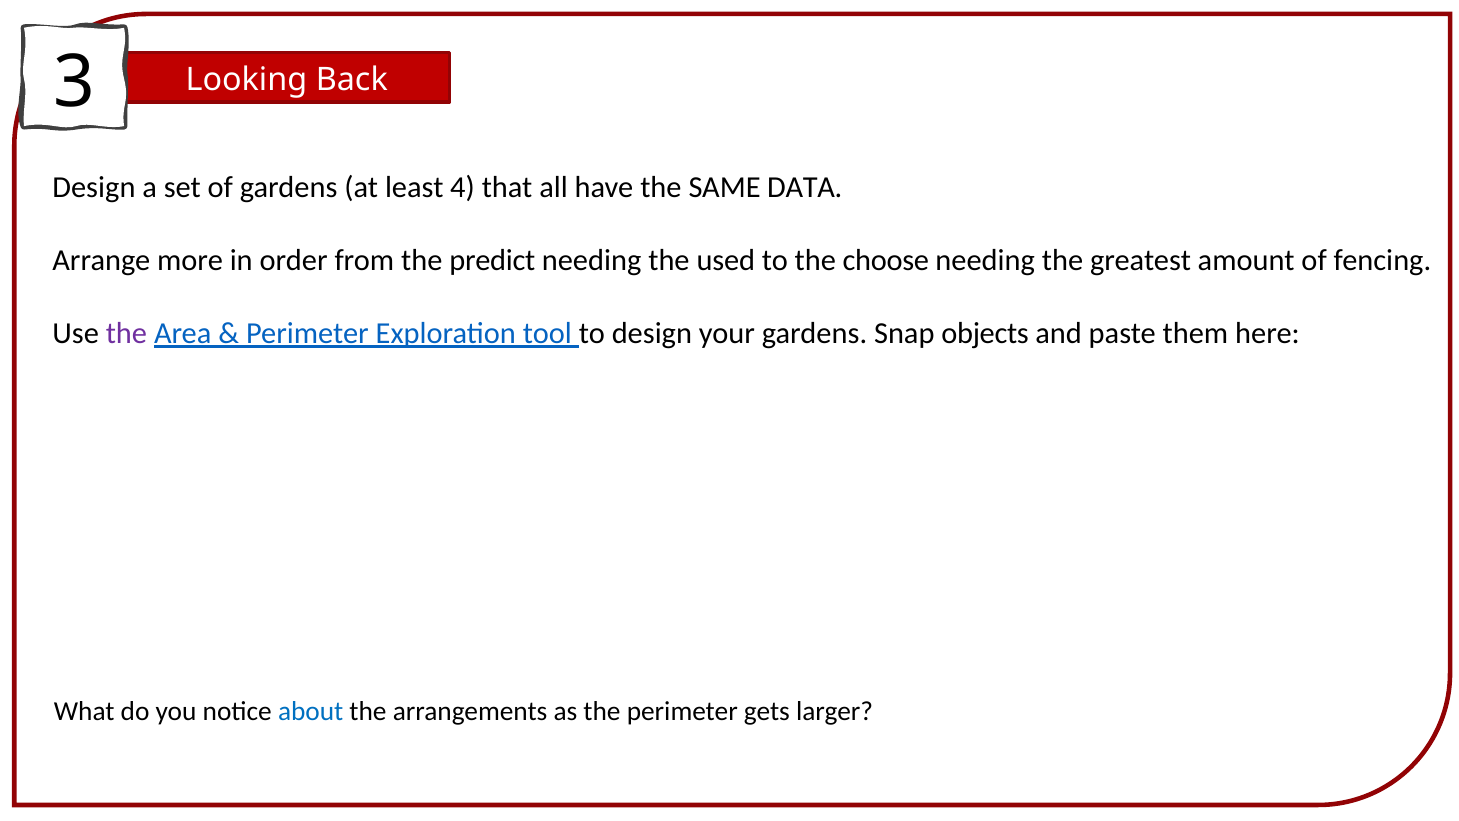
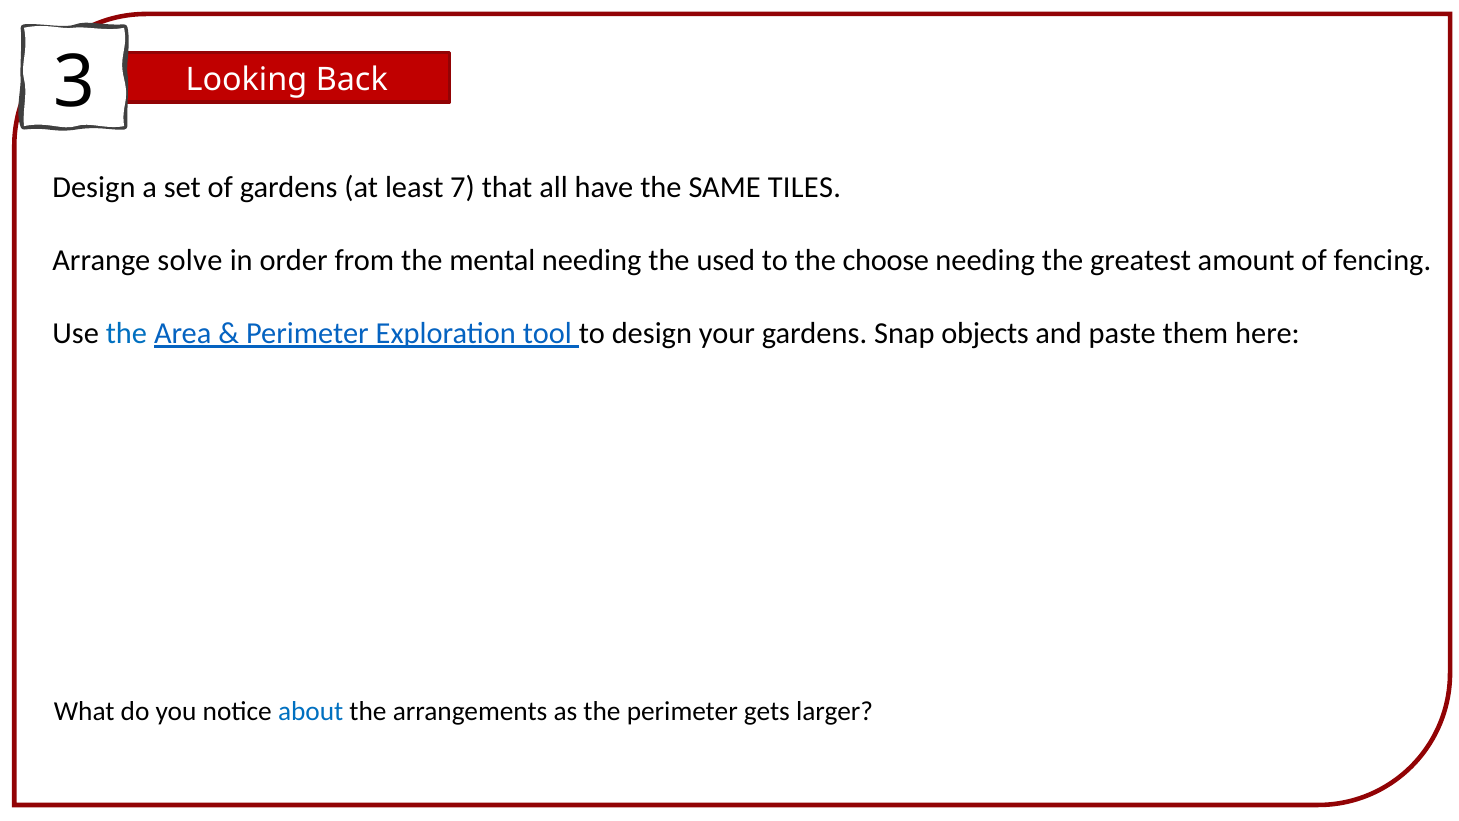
4: 4 -> 7
DATA: DATA -> TILES
more: more -> solve
predict: predict -> mental
the at (126, 333) colour: purple -> blue
